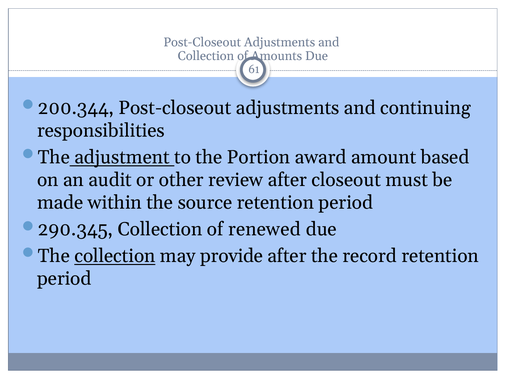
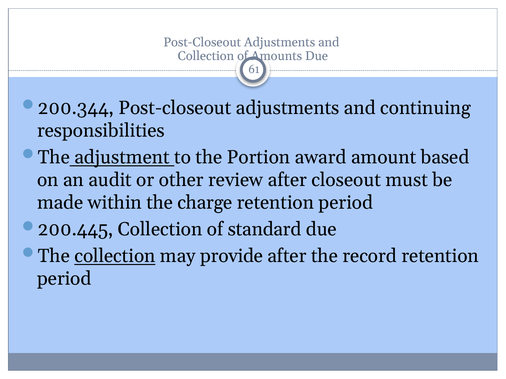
source: source -> charge
290.345: 290.345 -> 200.445
renewed: renewed -> standard
